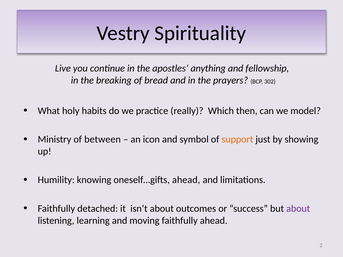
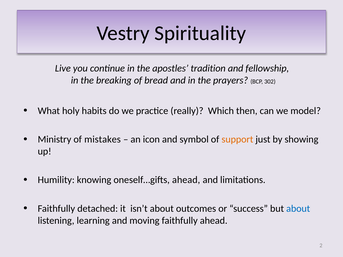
anything: anything -> tradition
between: between -> mistakes
about at (298, 209) colour: purple -> blue
